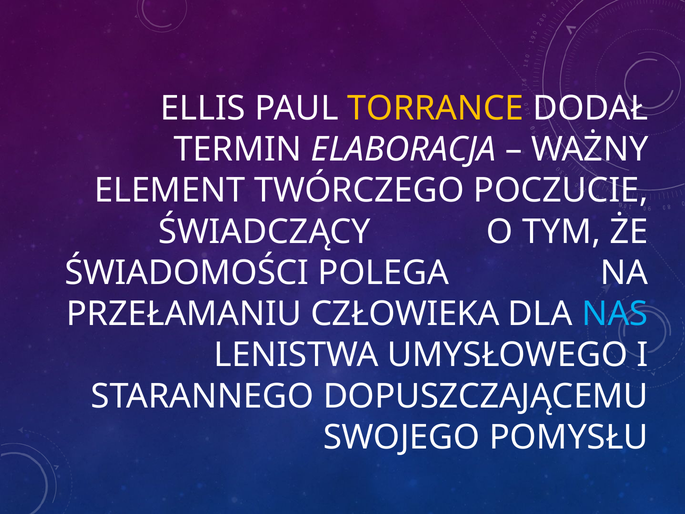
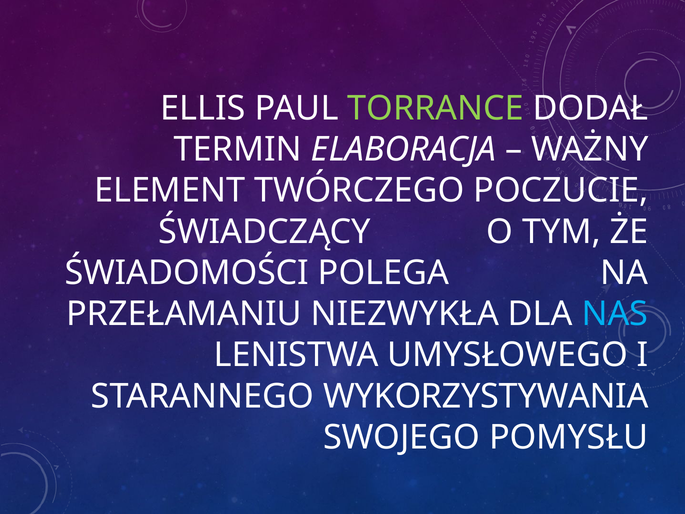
TORRANCE colour: yellow -> light green
CZŁOWIEKA: CZŁOWIEKA -> NIEZWYKŁA
DOPUSZCZAJĄCEMU: DOPUSZCZAJĄCEMU -> WYKORZYSTYWANIA
